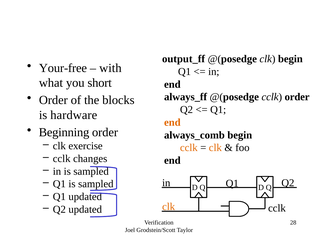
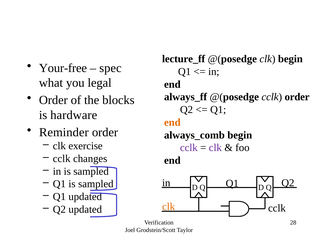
output_ff: output_ff -> lecture_ff
with: with -> spec
short: short -> legal
Beginning: Beginning -> Reminder
cclk at (189, 148) colour: orange -> purple
clk at (215, 148) colour: orange -> purple
